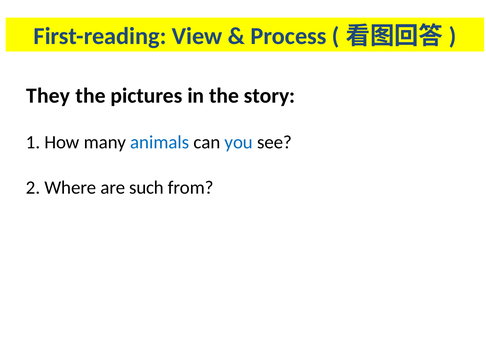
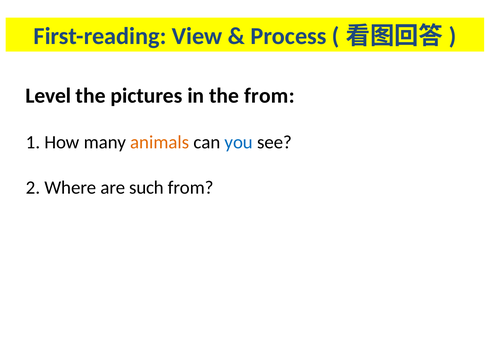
They: They -> Level
the story: story -> from
animals colour: blue -> orange
